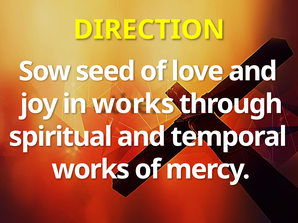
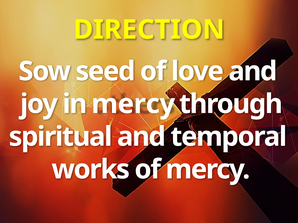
in works: works -> mercy
